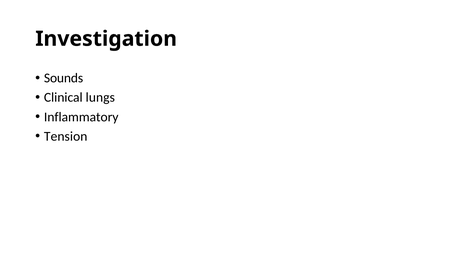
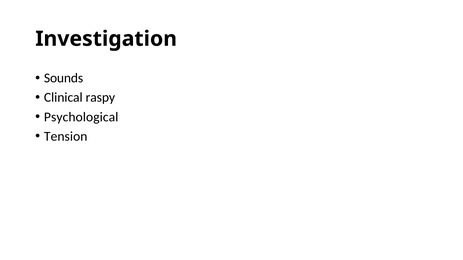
lungs: lungs -> raspy
Inflammatory: Inflammatory -> Psychological
